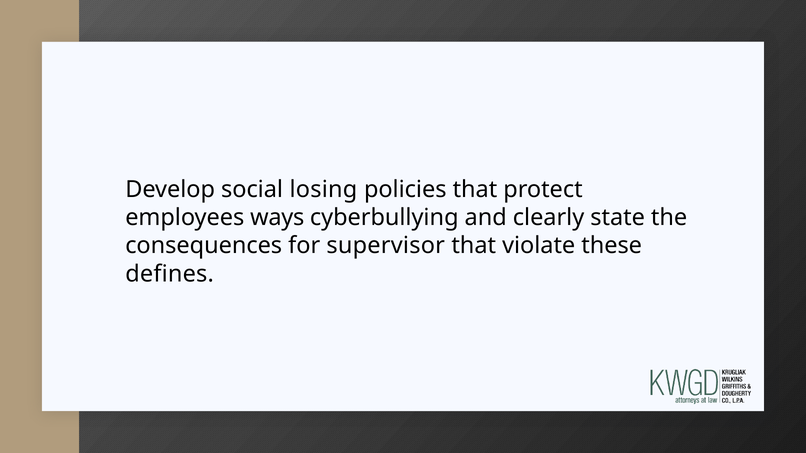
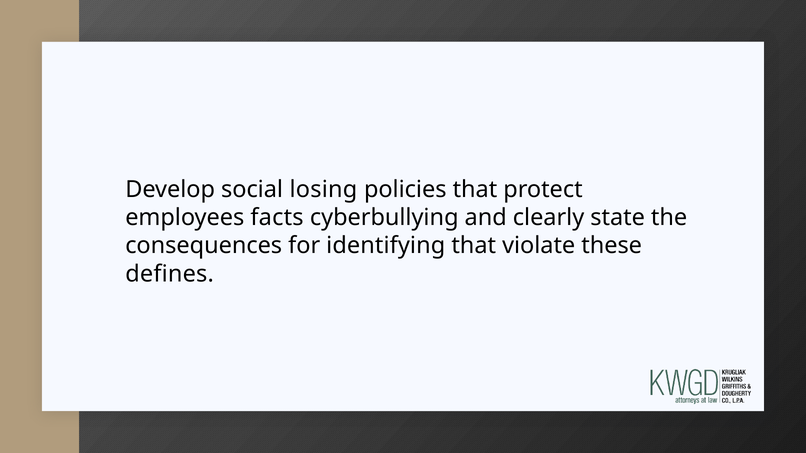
ways: ways -> facts
supervisor: supervisor -> identifying
